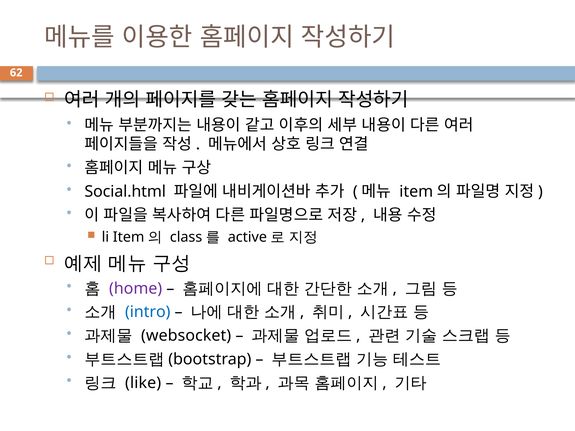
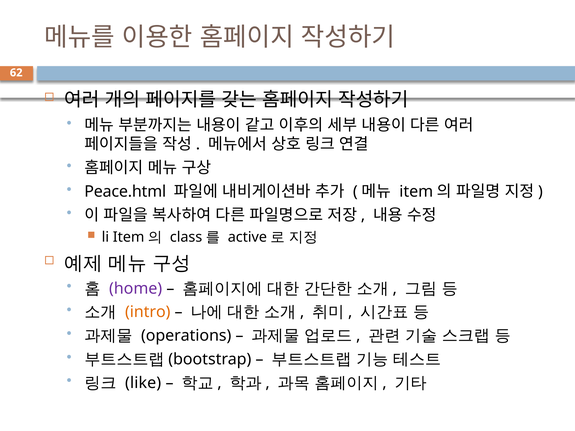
Social.html: Social.html -> Peace.html
intro colour: blue -> orange
websocket: websocket -> operations
